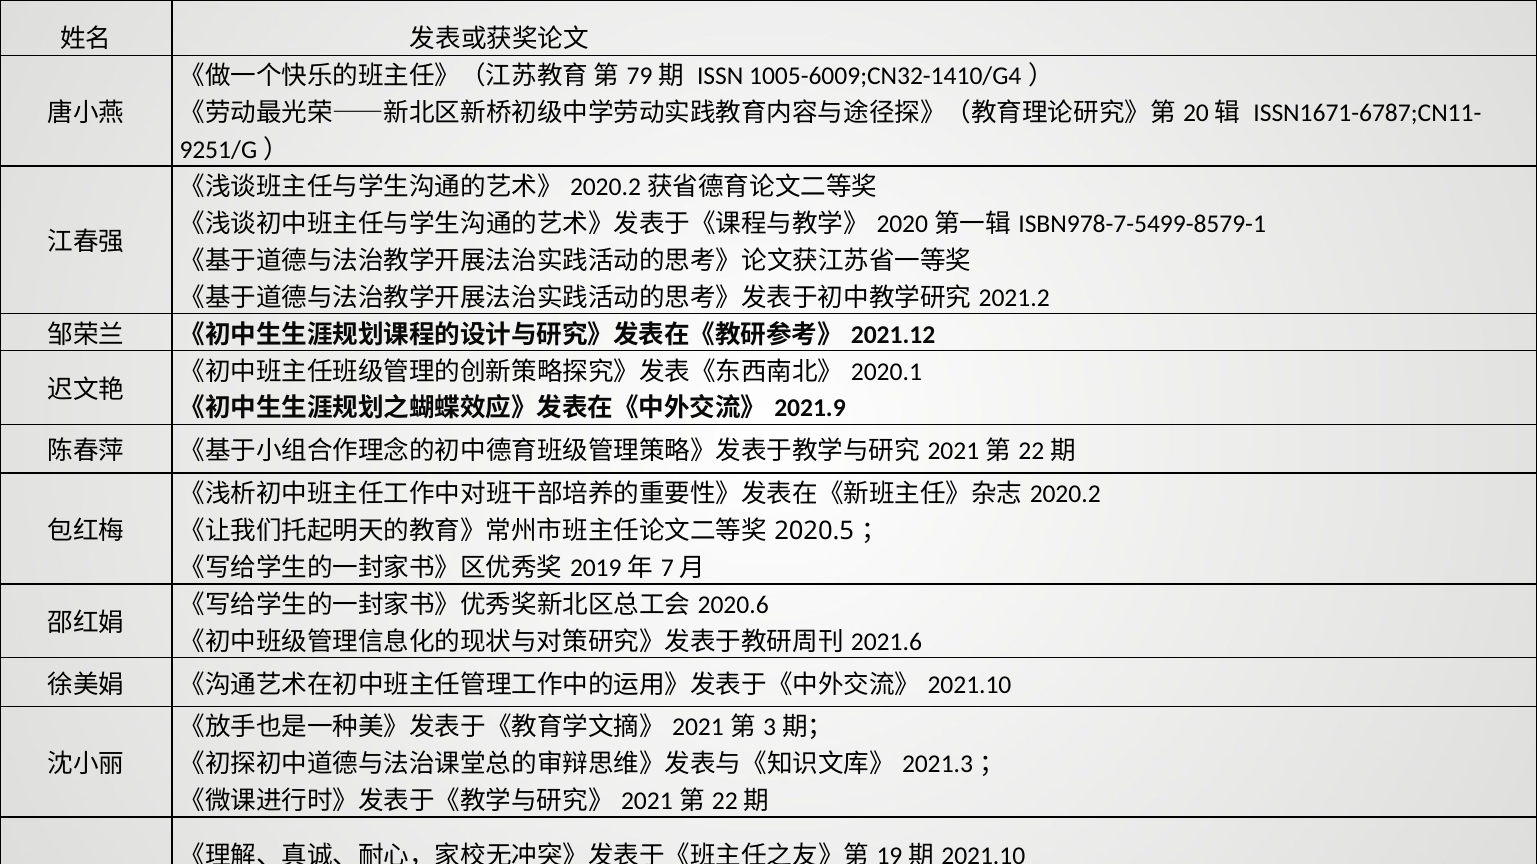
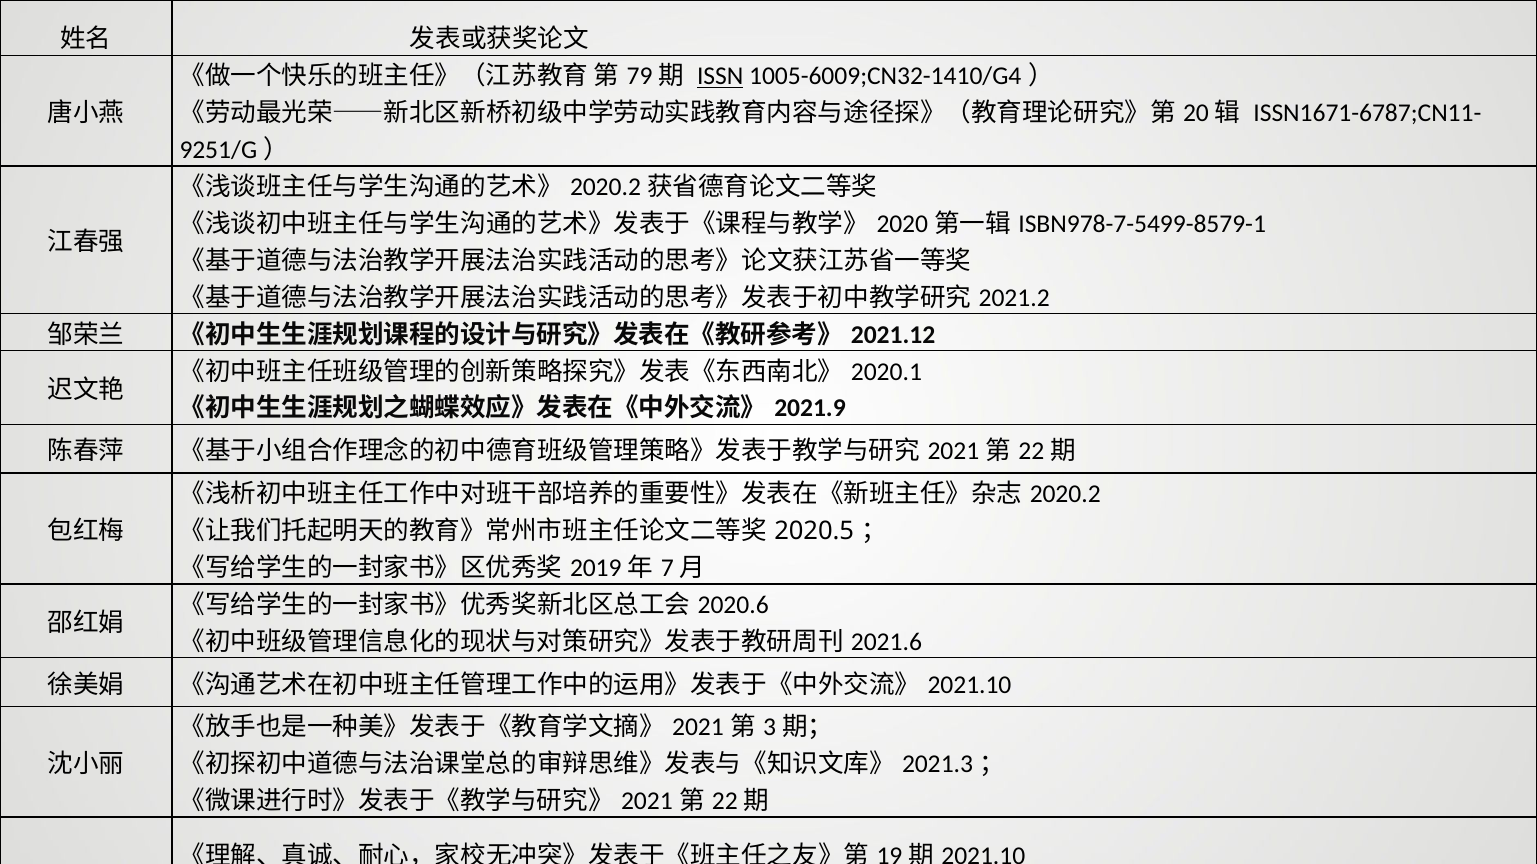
ISSN underline: none -> present
